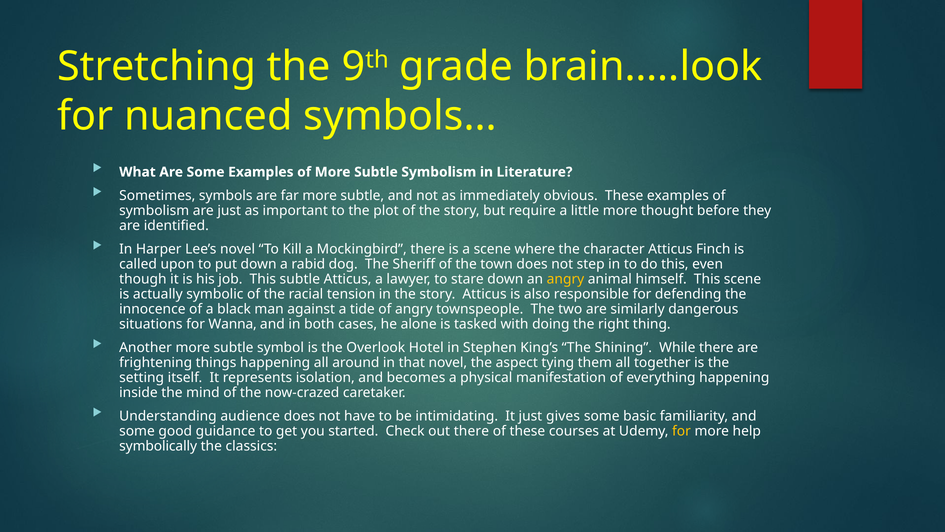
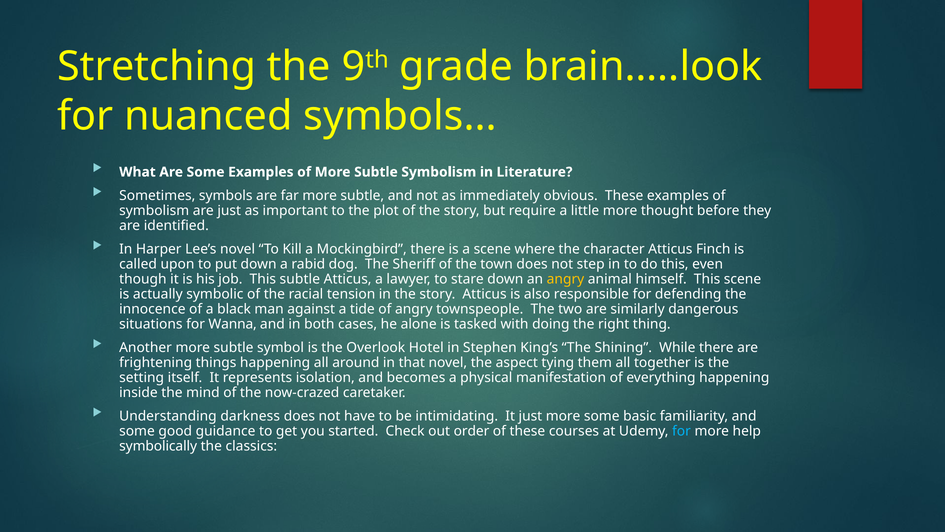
audience: audience -> darkness
just gives: gives -> more
out there: there -> order
for at (681, 431) colour: yellow -> light blue
